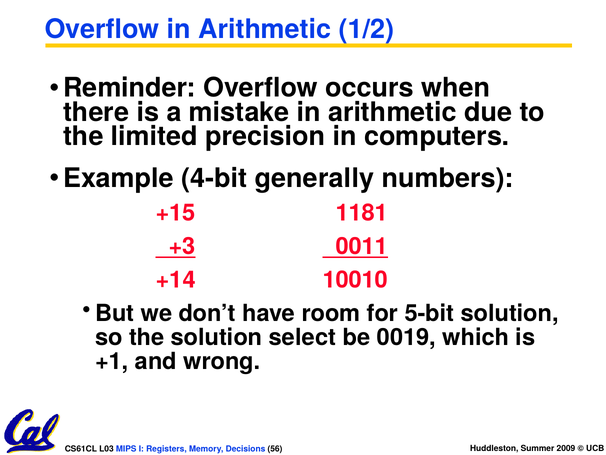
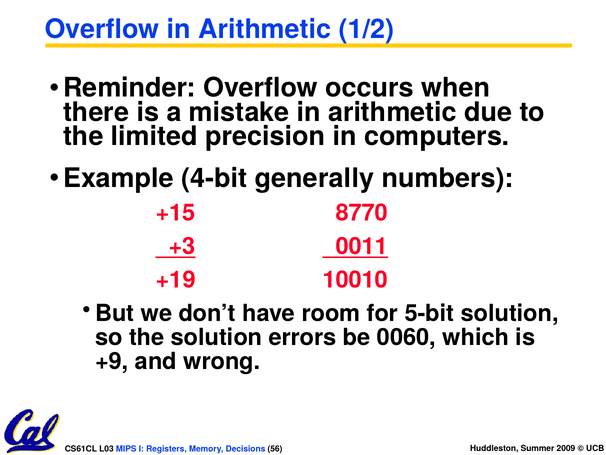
1181: 1181 -> 8770
+14: +14 -> +19
select: select -> errors
0019: 0019 -> 0060
+1: +1 -> +9
